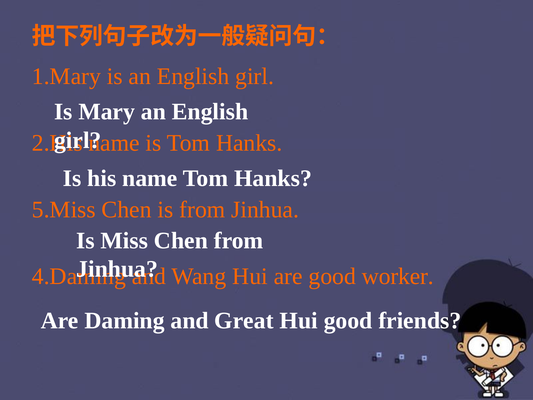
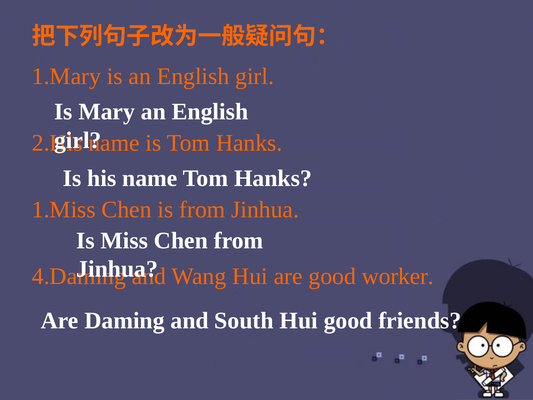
5.Miss: 5.Miss -> 1.Miss
Great: Great -> South
